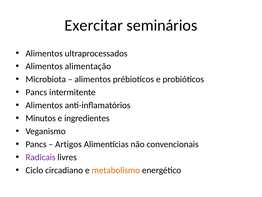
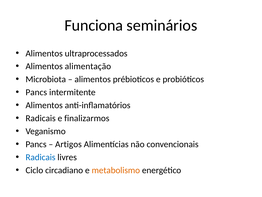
Exercitar: Exercitar -> Funciona
Minutos at (41, 118): Minutos -> Radicais
ingredientes: ingredientes -> finalizarmos
Radicais at (40, 157) colour: purple -> blue
